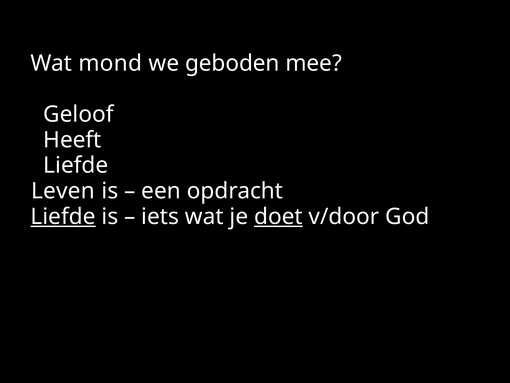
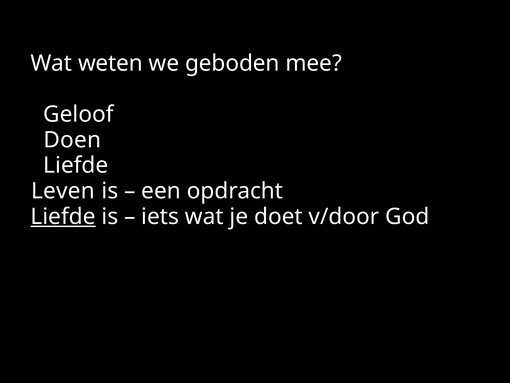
mond: mond -> weten
Heeft: Heeft -> Doen
doet underline: present -> none
